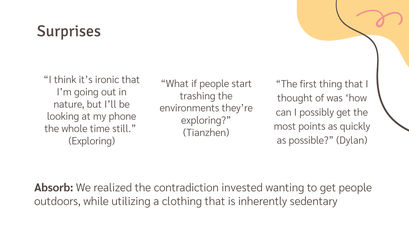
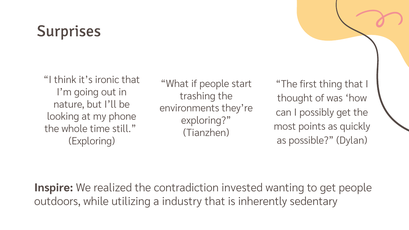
Absorb: Absorb -> Inspire
clothing: clothing -> industry
